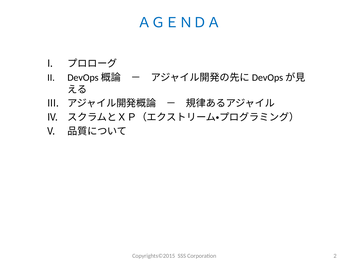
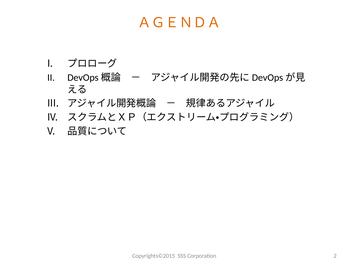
ＡＧＥＮＤＡ colour: blue -> orange
